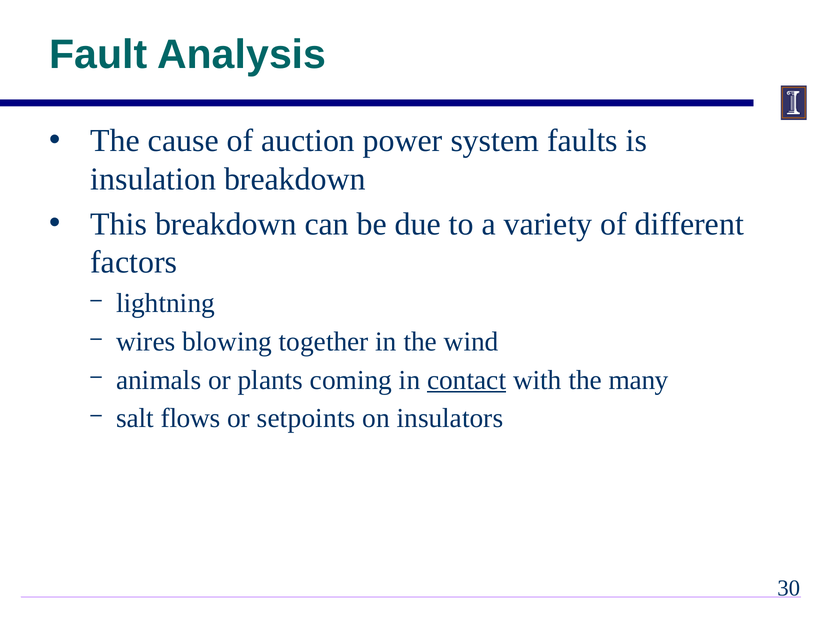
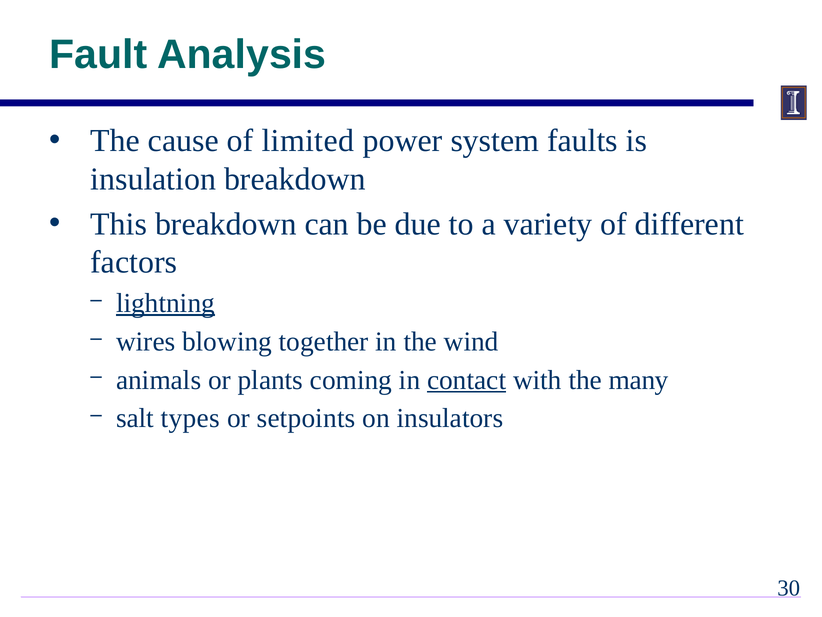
auction: auction -> limited
lightning underline: none -> present
flows: flows -> types
